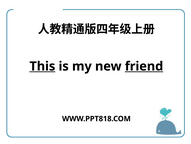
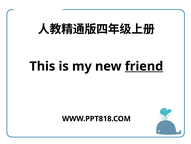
This underline: present -> none
